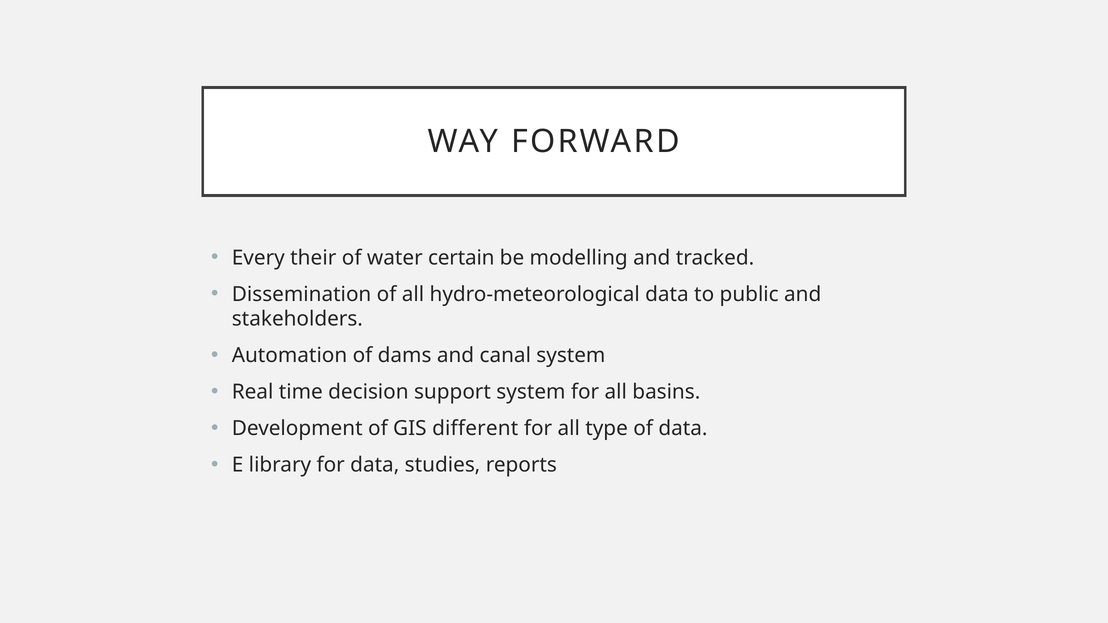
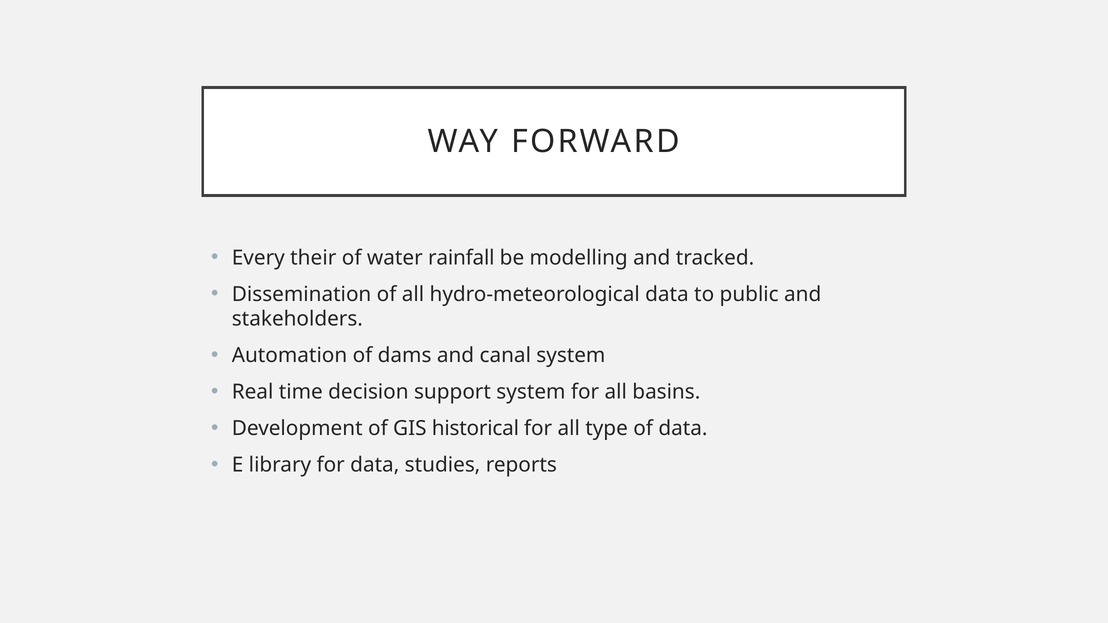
certain: certain -> rainfall
different: different -> historical
